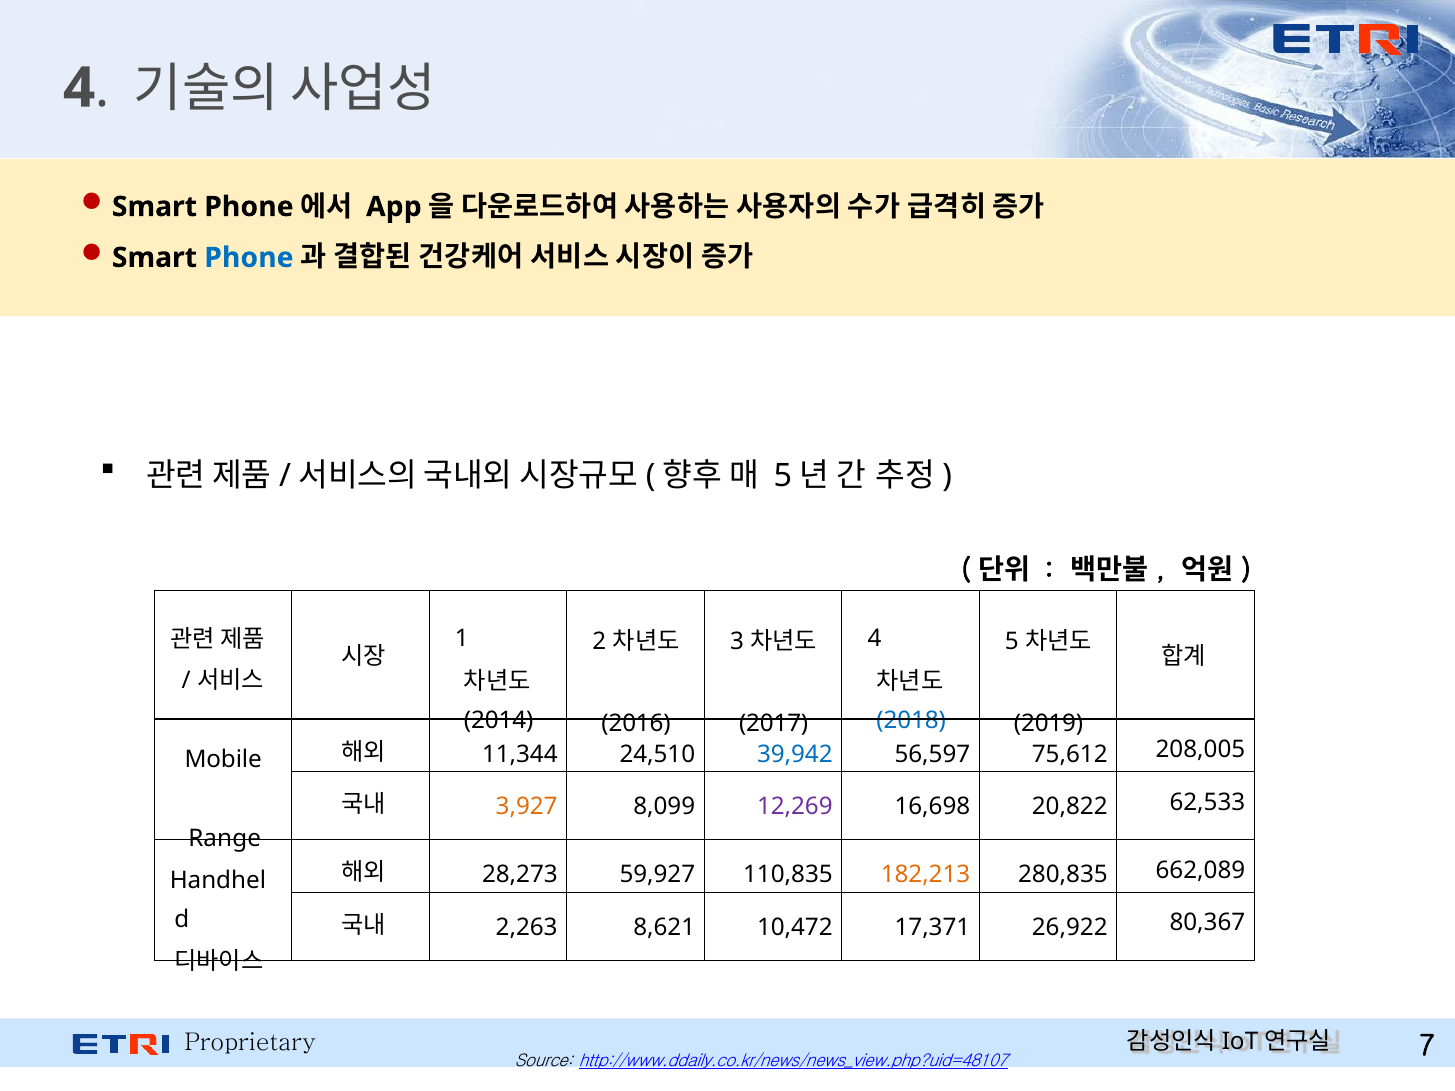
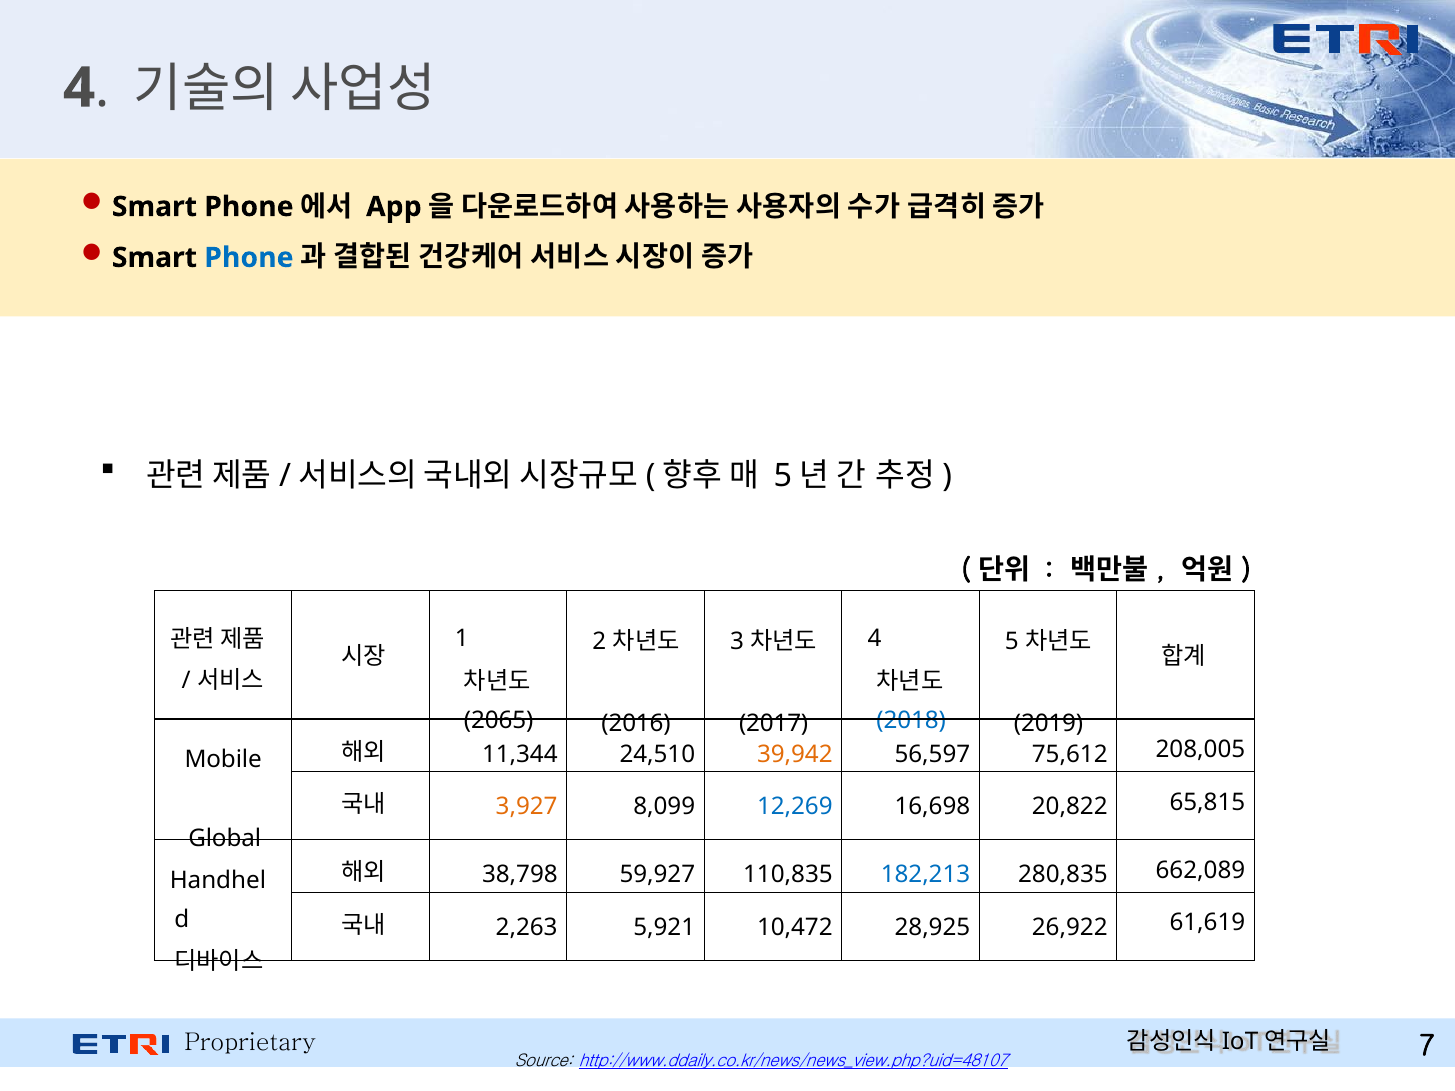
2014: 2014 -> 2065
39,942 colour: blue -> orange
12,269 colour: purple -> blue
62,533: 62,533 -> 65,815
Range: Range -> Global
28,273: 28,273 -> 38,798
182,213 colour: orange -> blue
8,621: 8,621 -> 5,921
17,371: 17,371 -> 28,925
80,367: 80,367 -> 61,619
